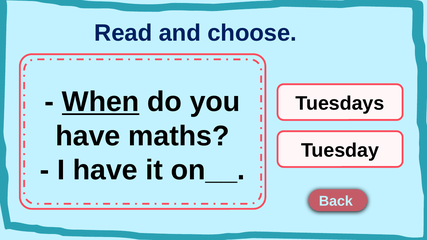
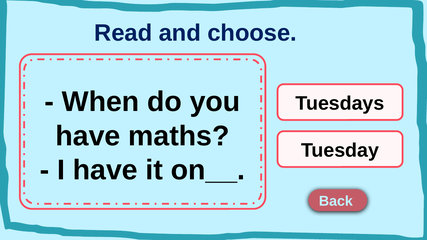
When underline: present -> none
